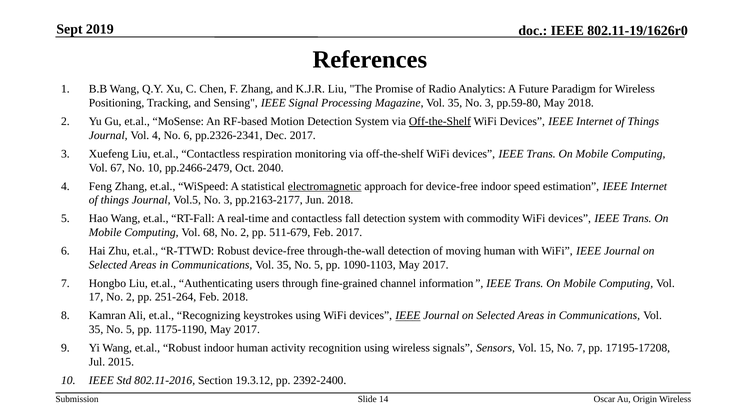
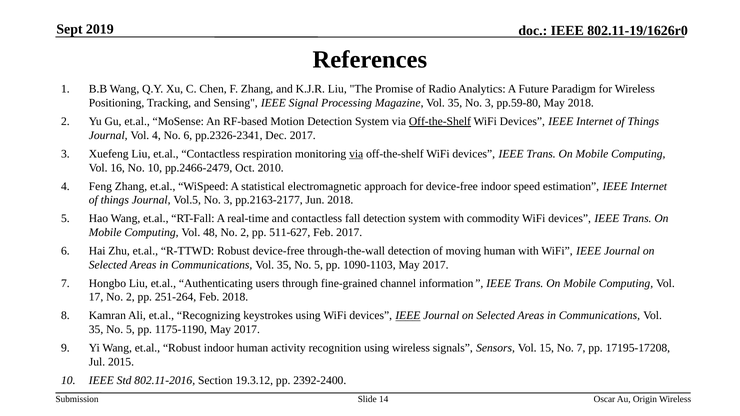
via at (356, 154) underline: none -> present
67: 67 -> 16
2040: 2040 -> 2010
electromagnetic underline: present -> none
68: 68 -> 48
511-679: 511-679 -> 511-627
